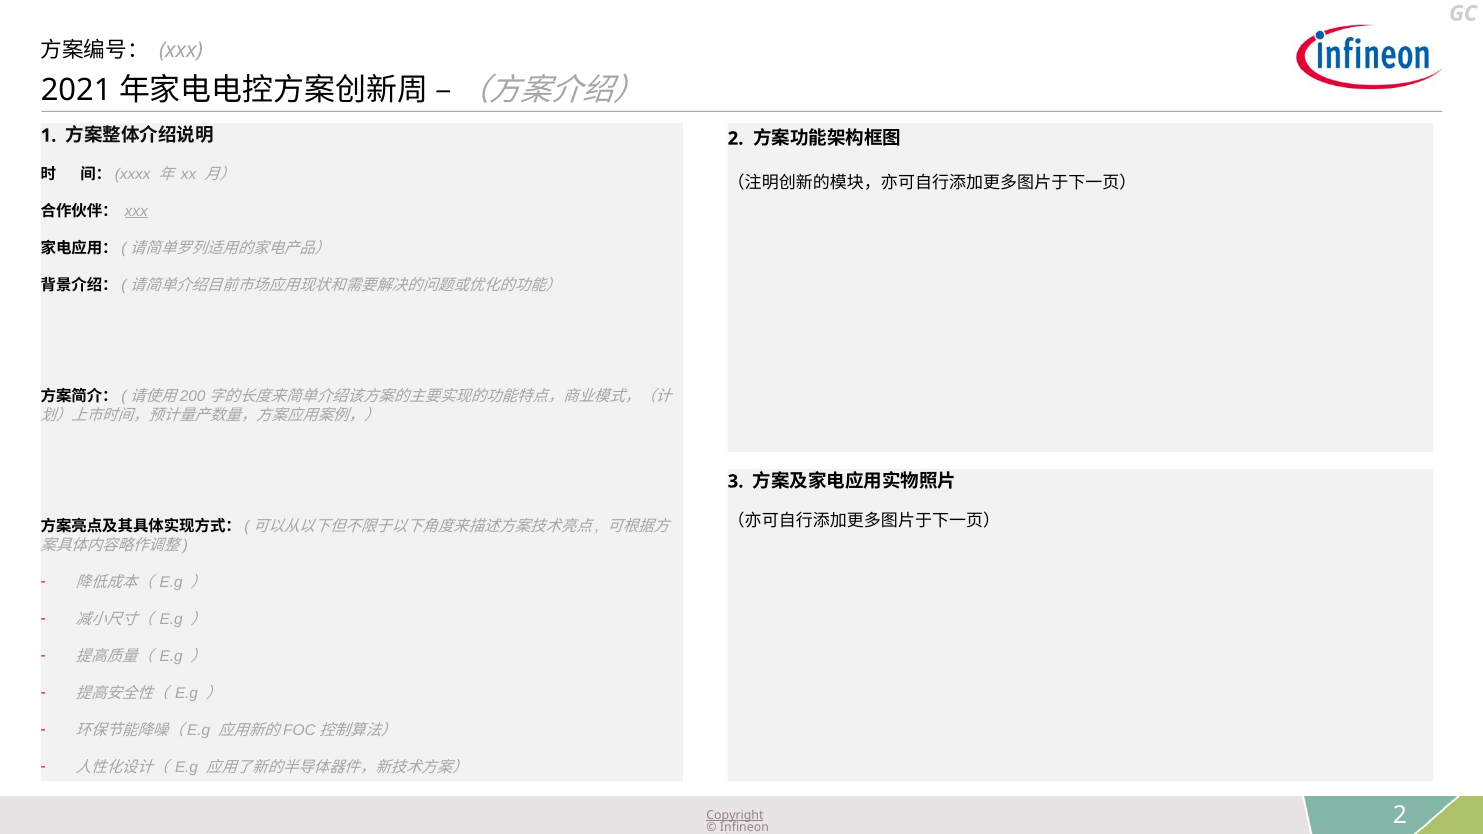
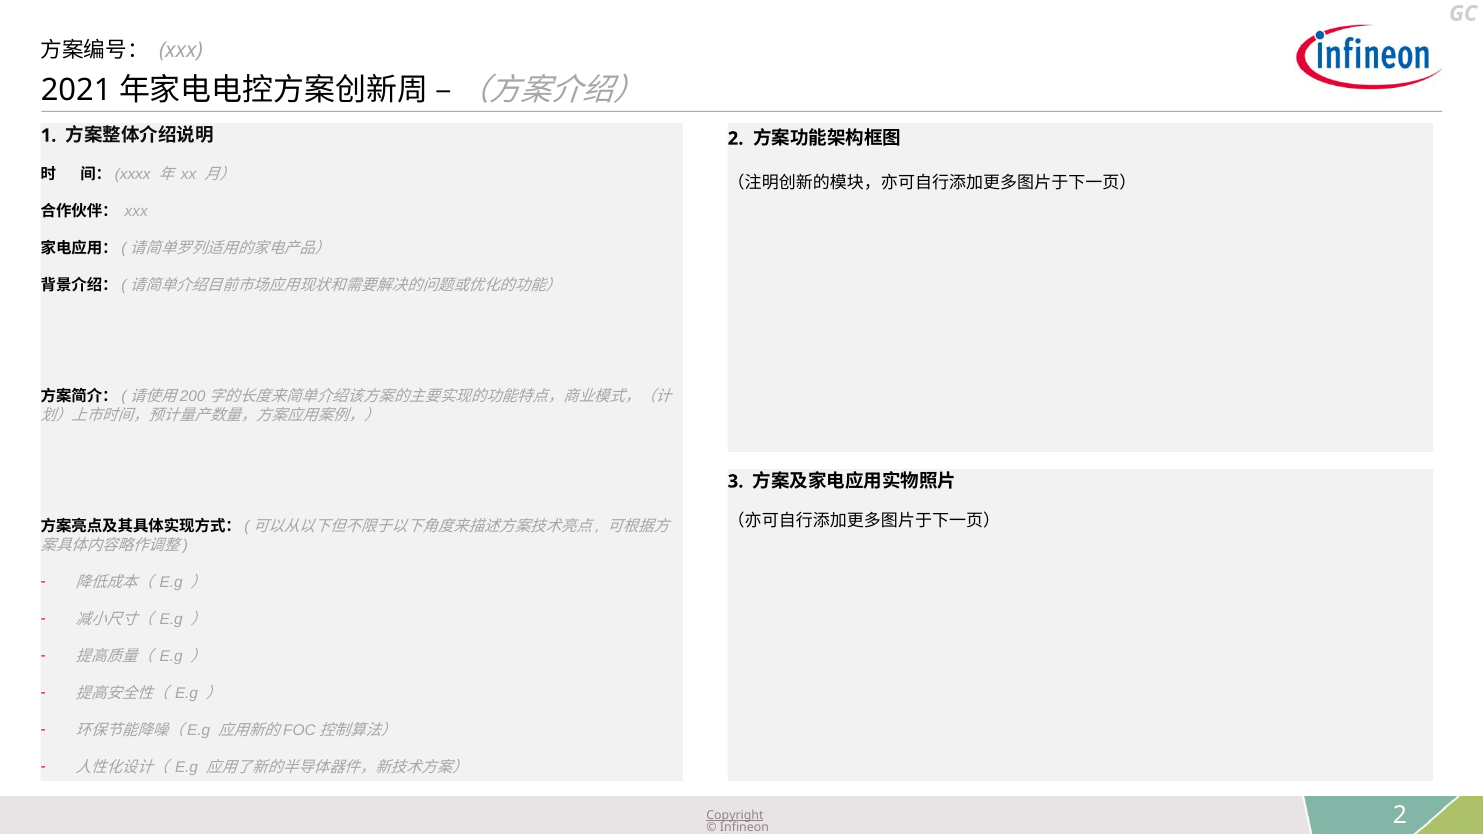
xxx at (136, 211) underline: present -> none
